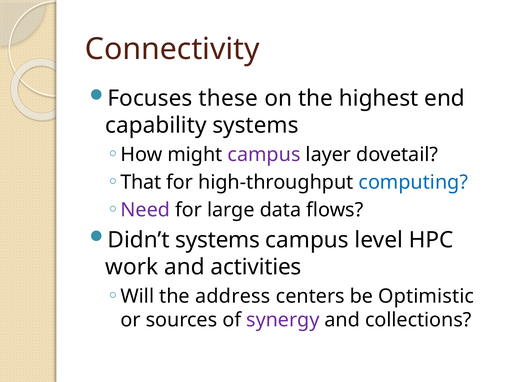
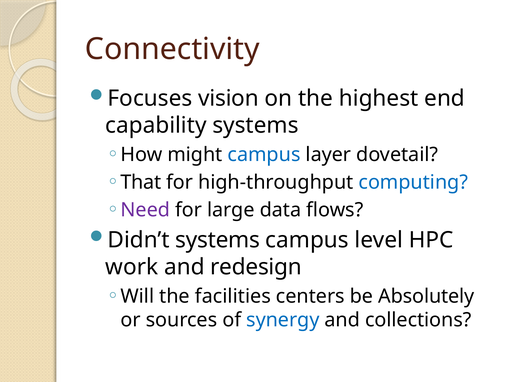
these: these -> vision
campus at (264, 155) colour: purple -> blue
activities: activities -> redesign
address: address -> facilities
Optimistic: Optimistic -> Absolutely
synergy colour: purple -> blue
